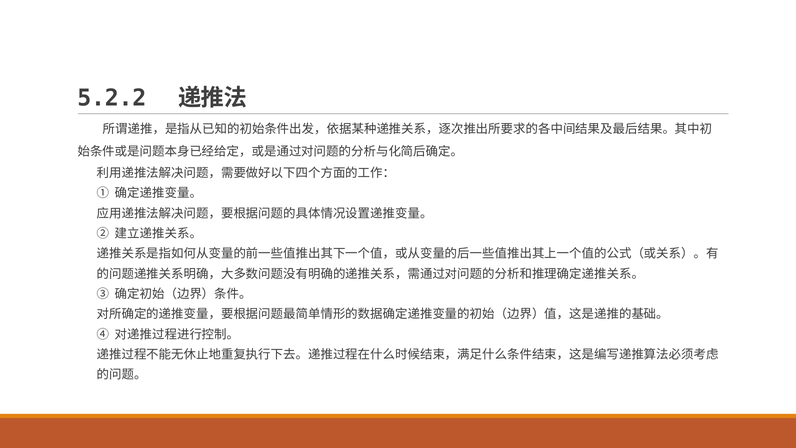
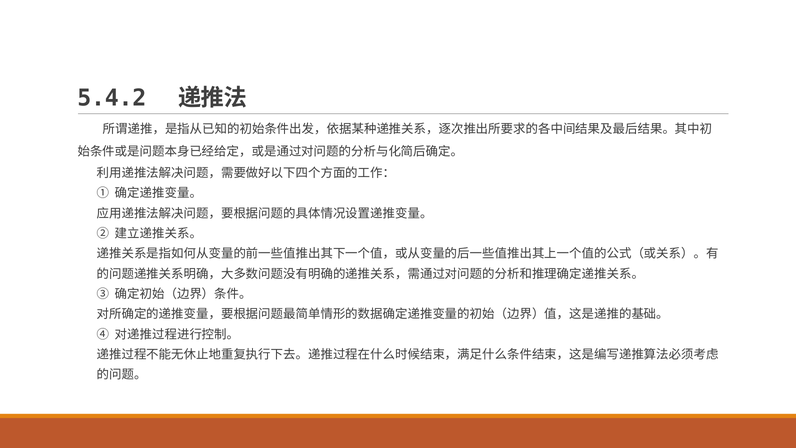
5.2.2: 5.2.2 -> 5.4.2
